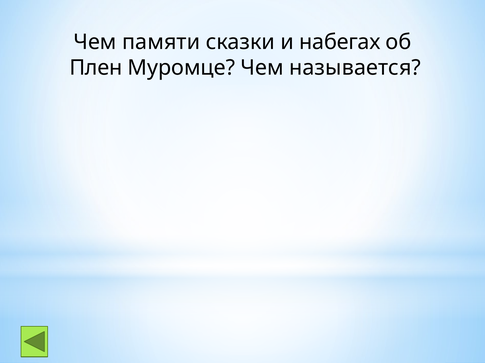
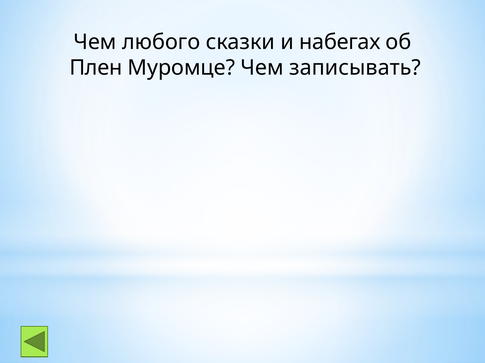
памяти: памяти -> любого
называется: называется -> записывать
